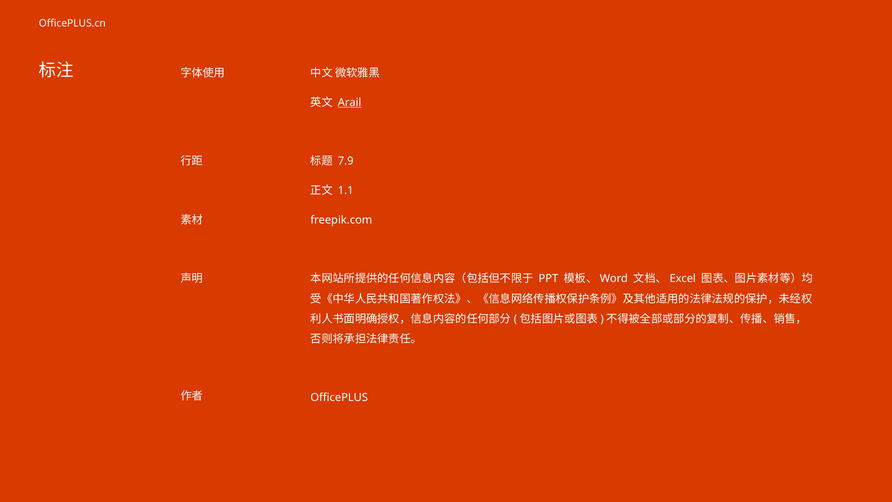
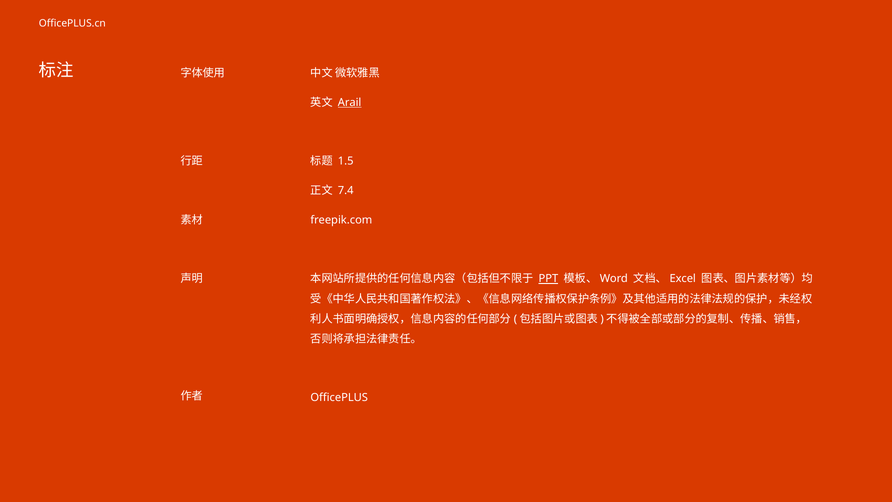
7.9: 7.9 -> 1.5
1.1: 1.1 -> 7.4
PPT underline: none -> present
